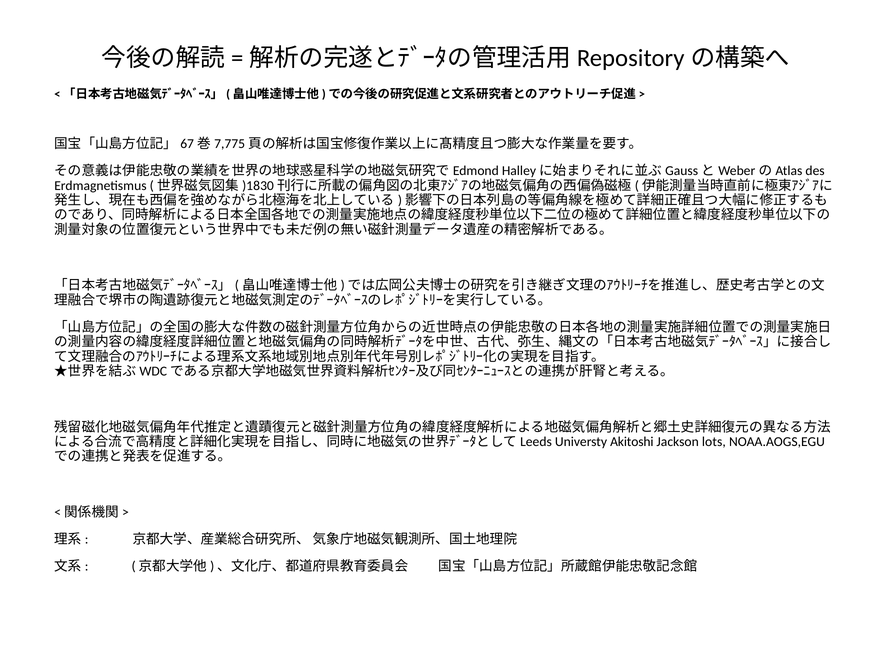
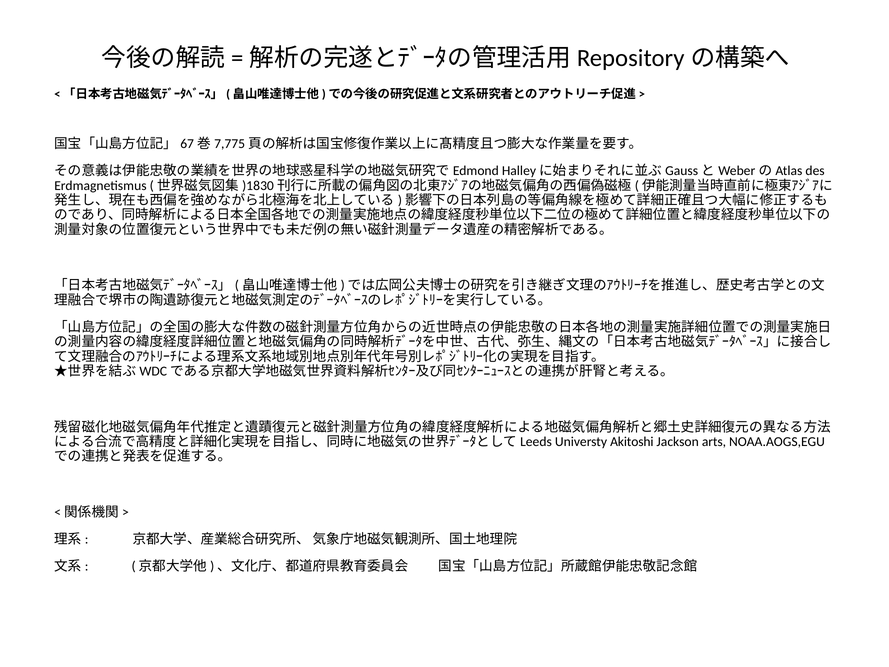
lots: lots -> arts
